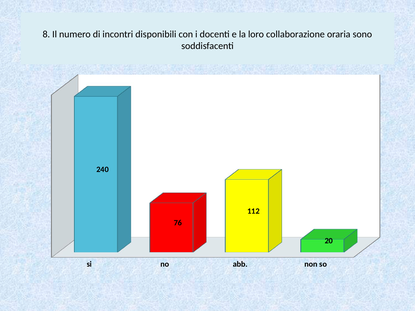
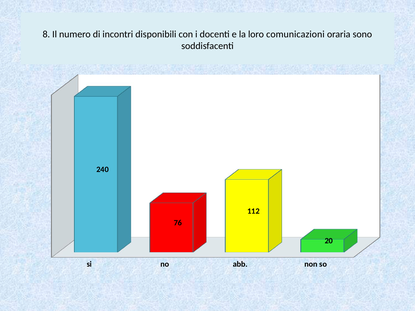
collaborazione: collaborazione -> comunicazioni
